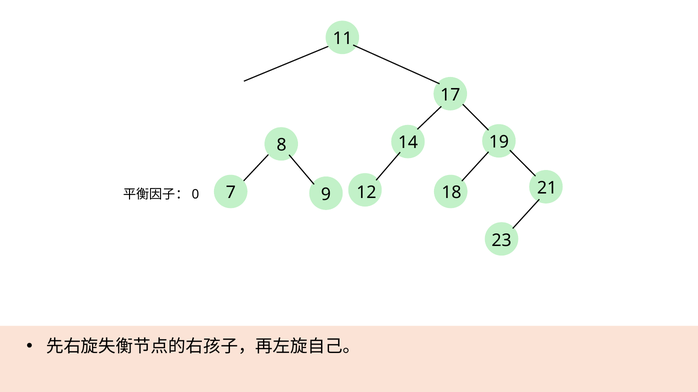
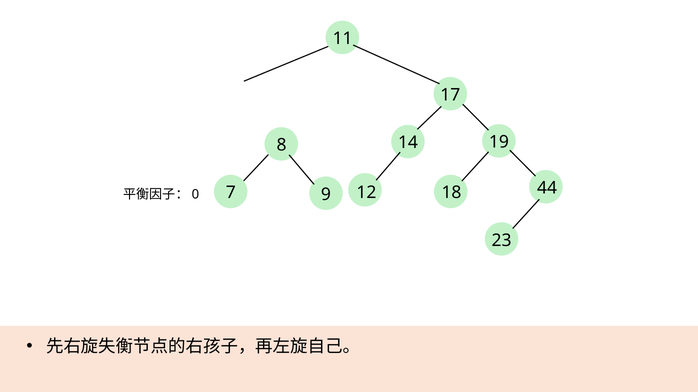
21: 21 -> 44
